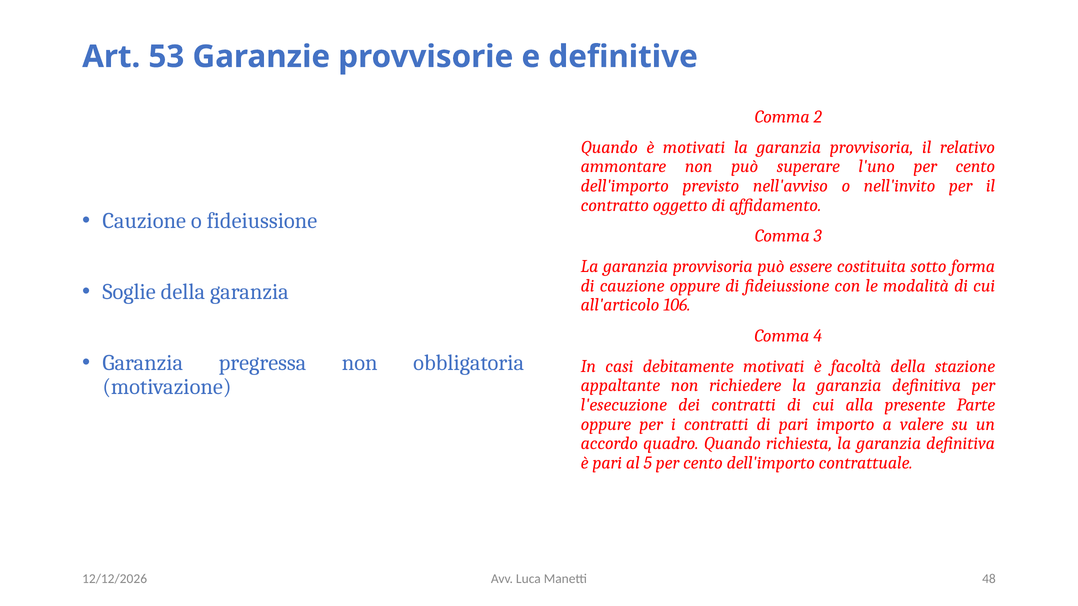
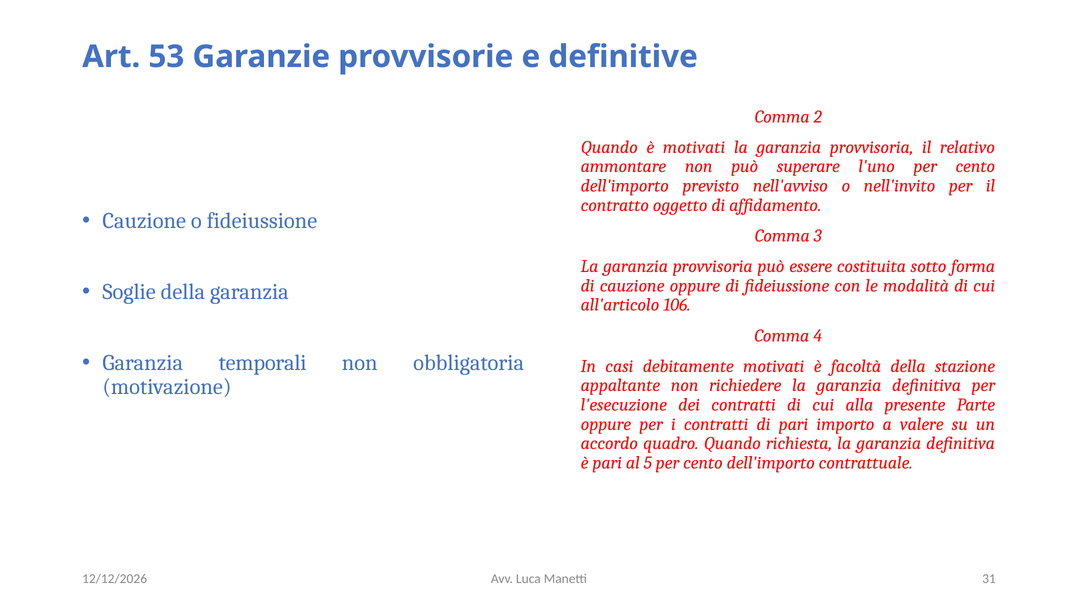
pregressa: pregressa -> temporali
48: 48 -> 31
